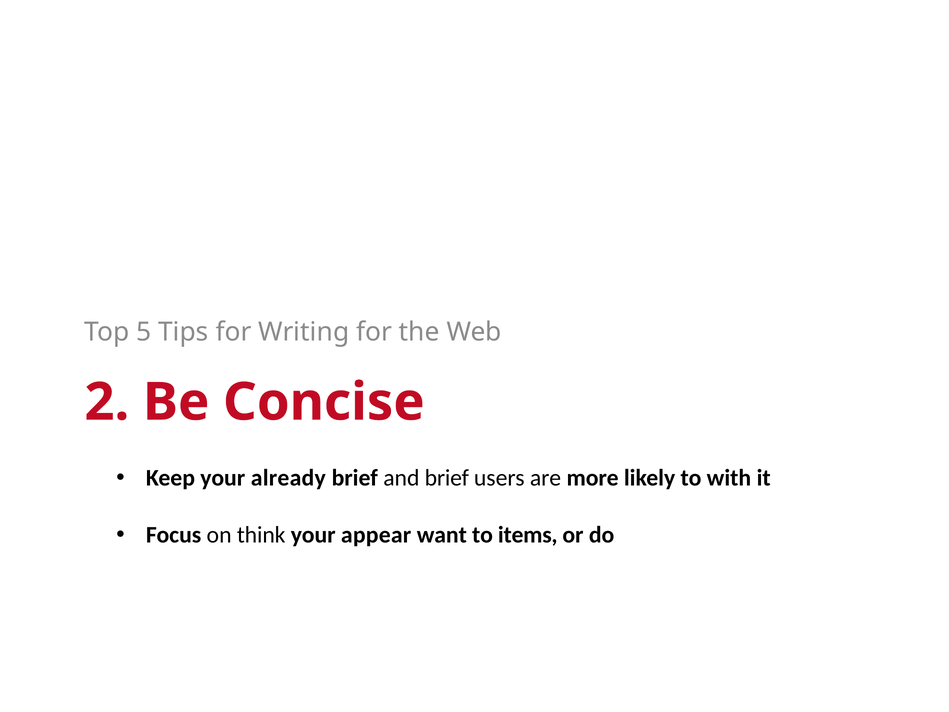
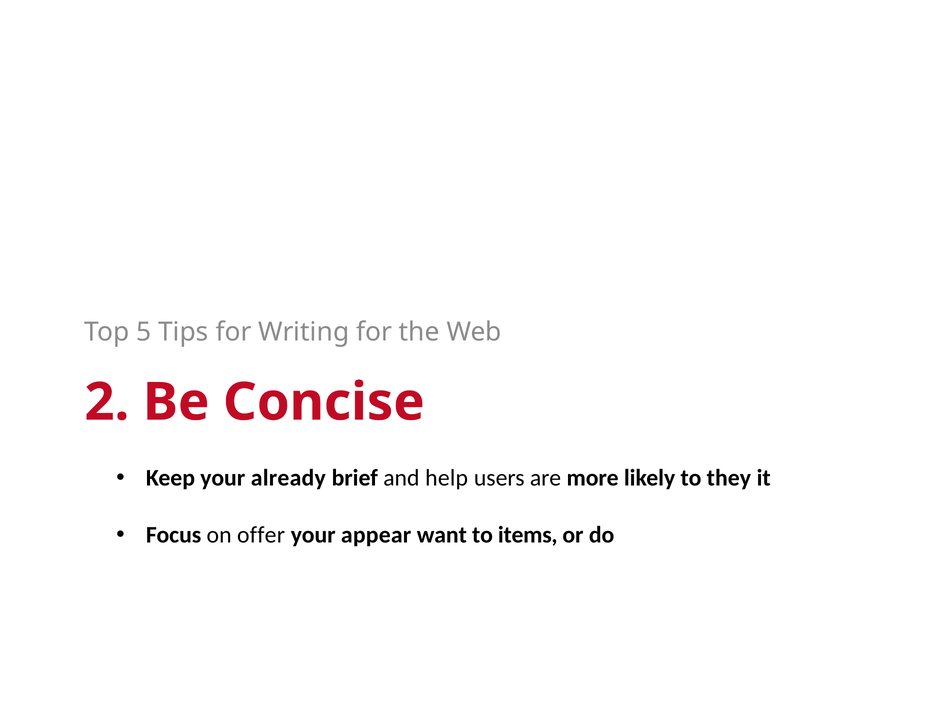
and brief: brief -> help
with: with -> they
think: think -> offer
